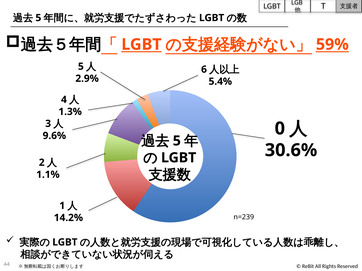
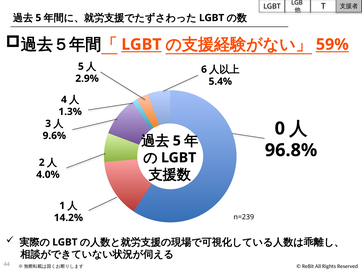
30.6%: 30.6% -> 96.8%
1.1%: 1.1% -> 4.0%
